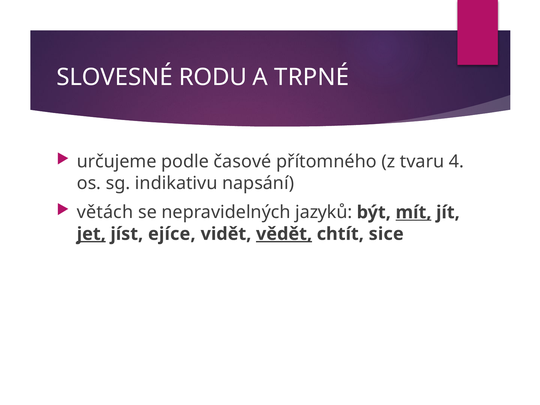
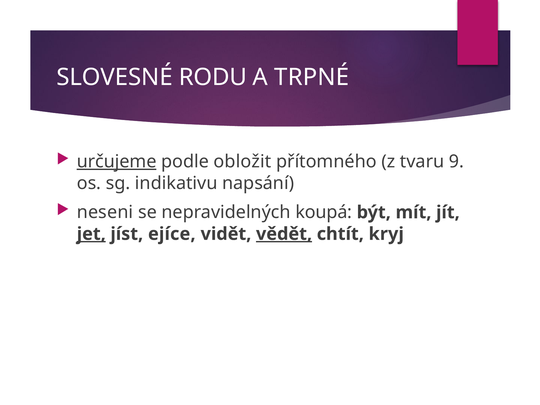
určujeme underline: none -> present
časové: časové -> obložit
4: 4 -> 9
větách: větách -> neseni
jazyků: jazyků -> koupá
mít underline: present -> none
sice: sice -> kryj
